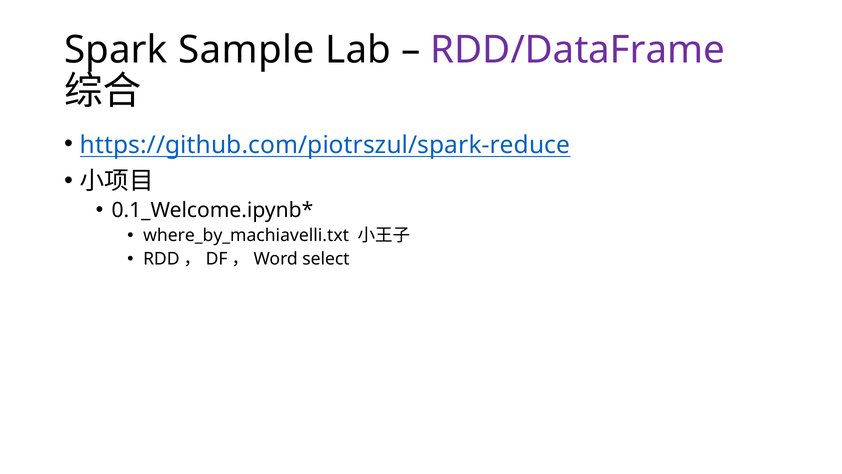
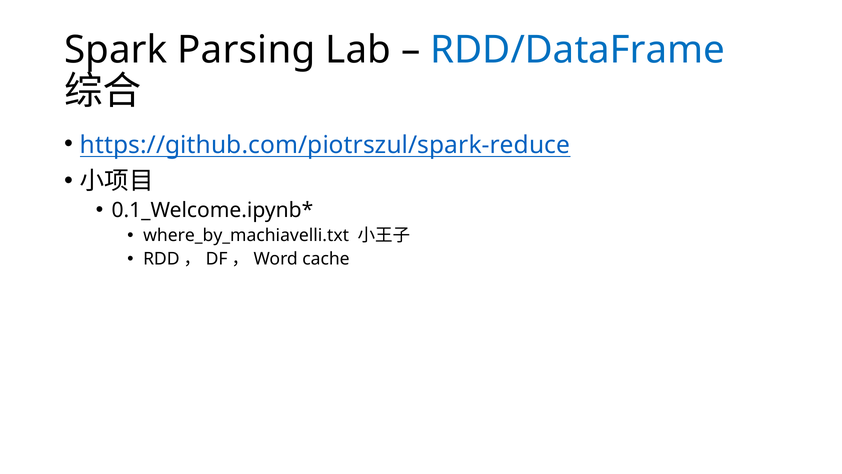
Sample: Sample -> Parsing
RDD/DataFrame colour: purple -> blue
select: select -> cache
